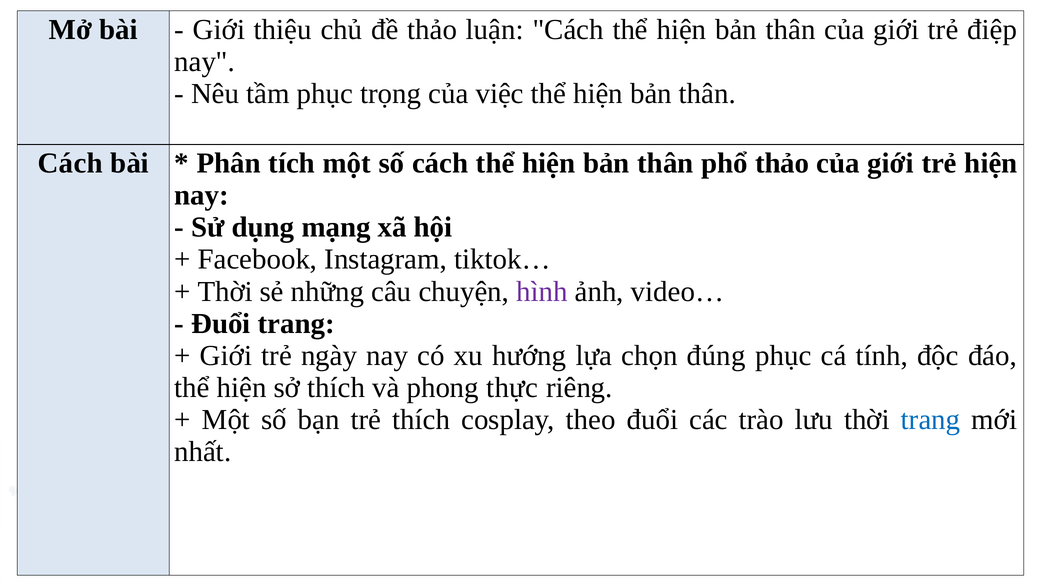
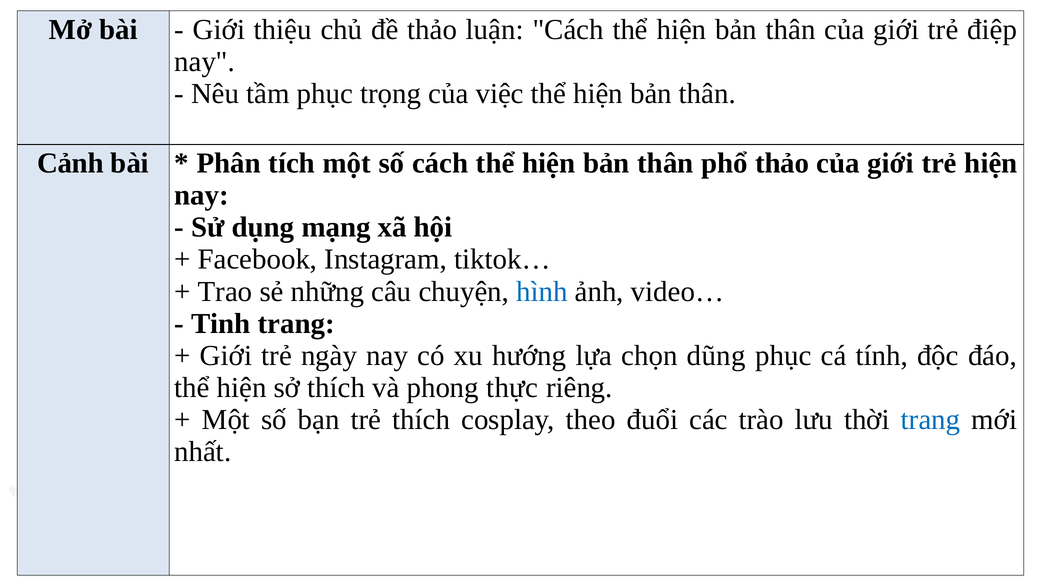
Cách at (70, 163): Cách -> Cảnh
Thời at (225, 291): Thời -> Trao
hình colour: purple -> blue
Đuổi at (221, 323): Đuổi -> Tinh
đúng: đúng -> dũng
